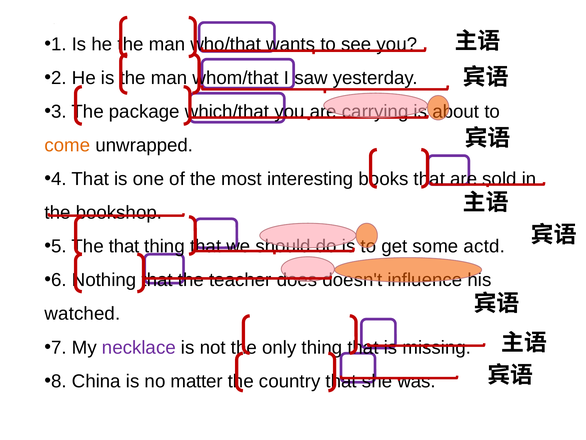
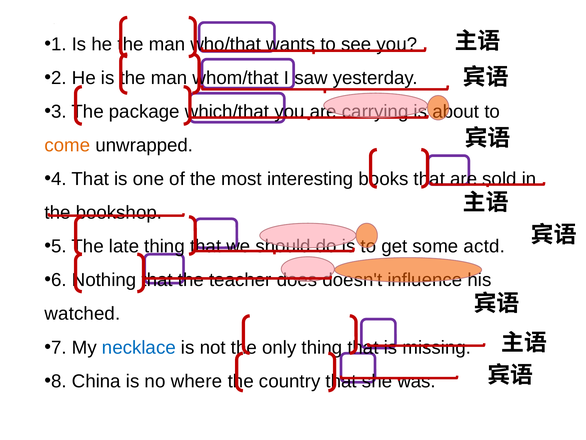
that at (124, 246): that -> late
necklace colour: purple -> blue
matter: matter -> where
